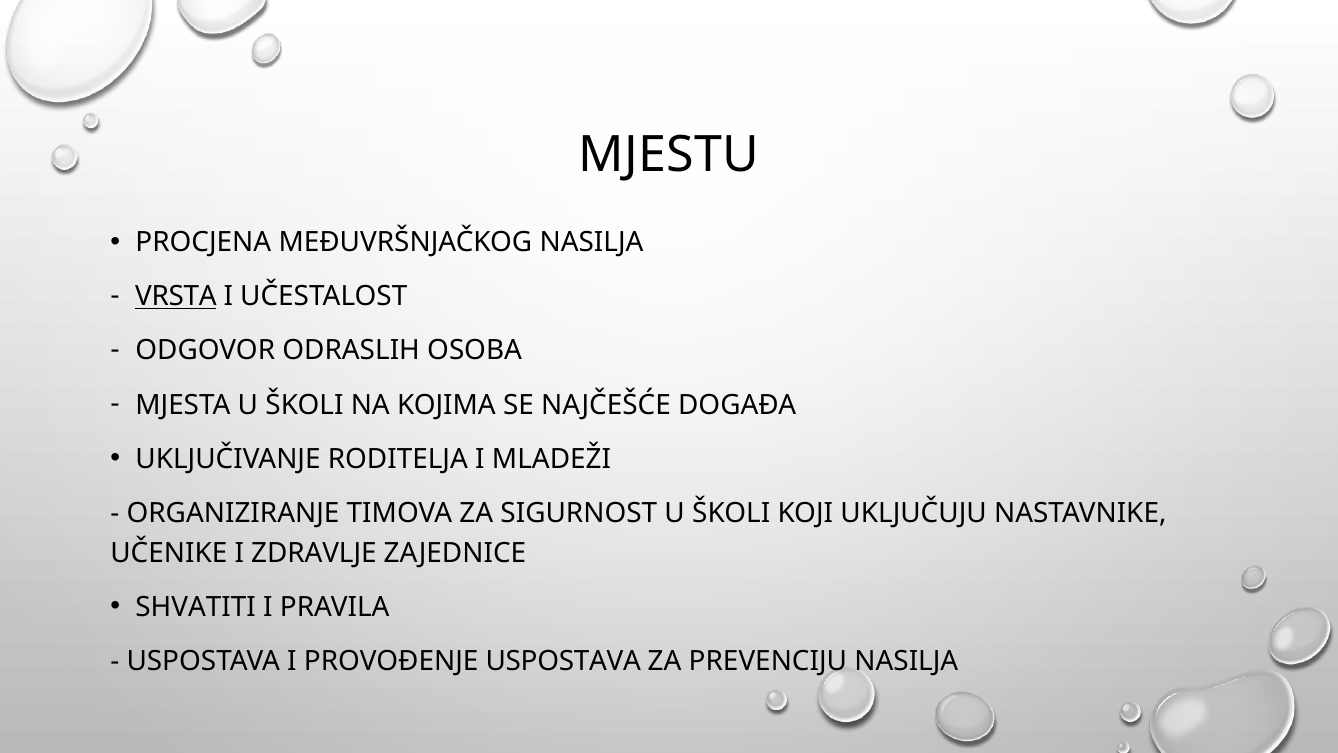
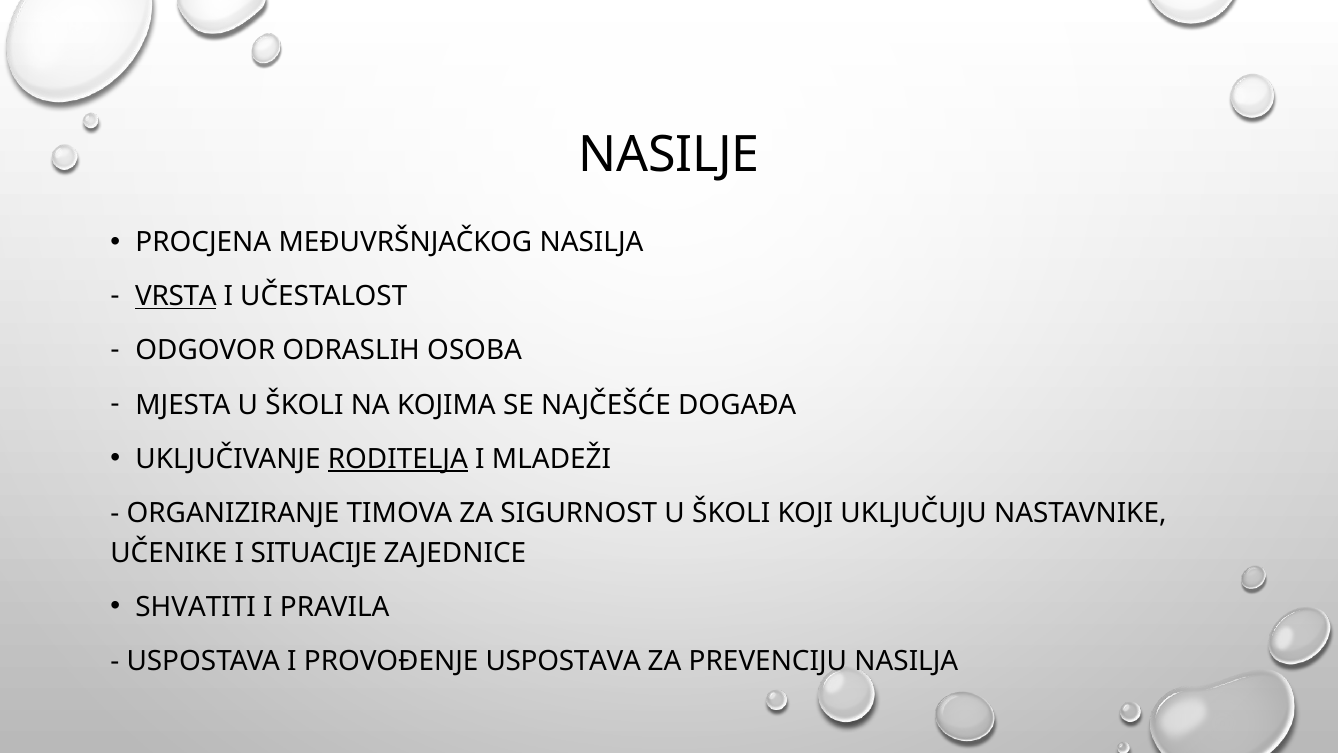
MJESTU: MJESTU -> NASILJE
RODITELJA underline: none -> present
ZDRAVLJE: ZDRAVLJE -> SITUACIJE
